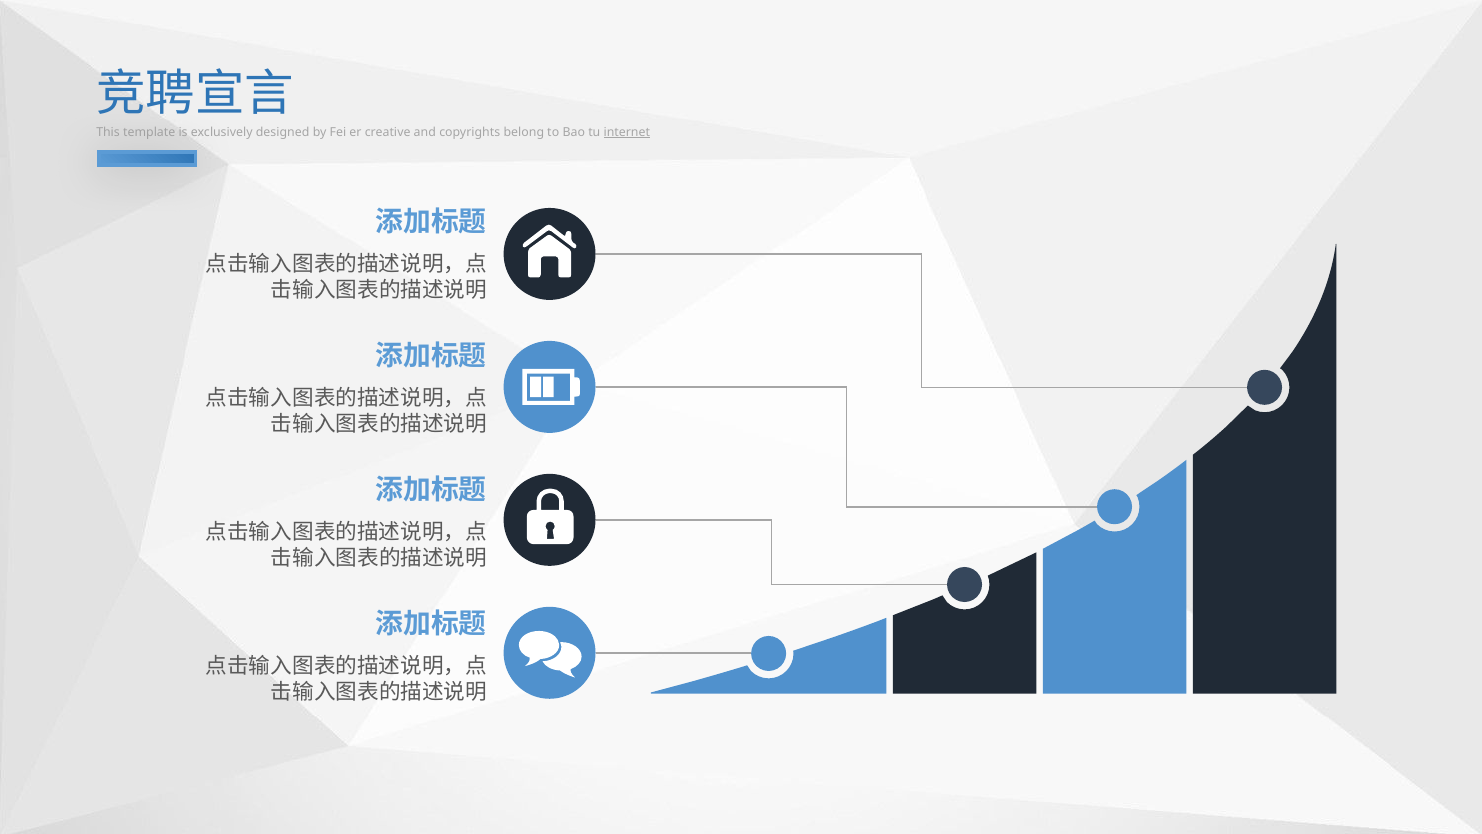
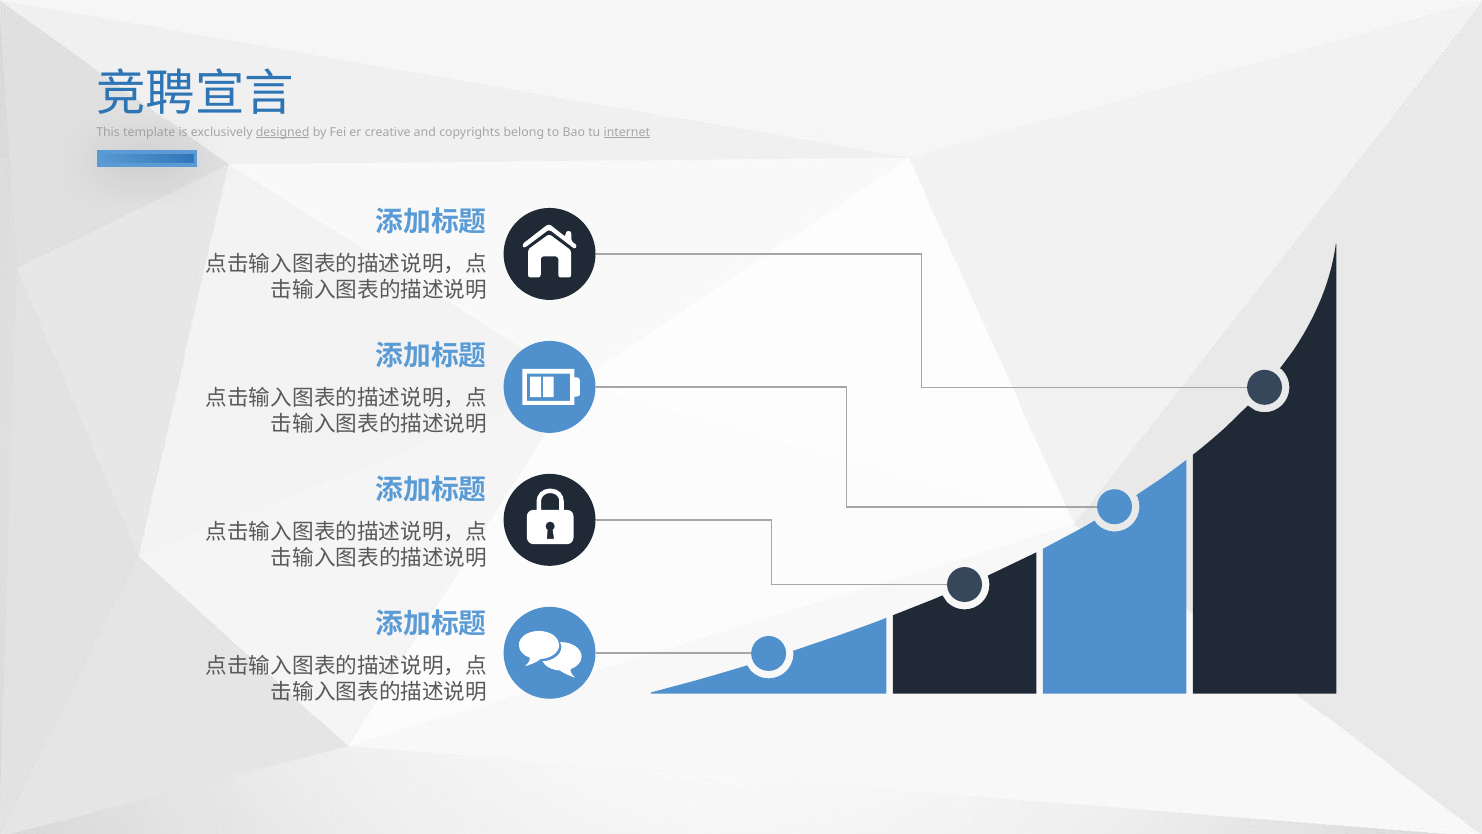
designed underline: none -> present
